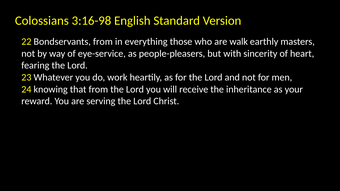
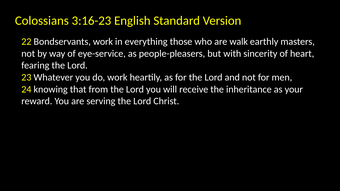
3:16-98: 3:16-98 -> 3:16-23
Bondservants from: from -> work
